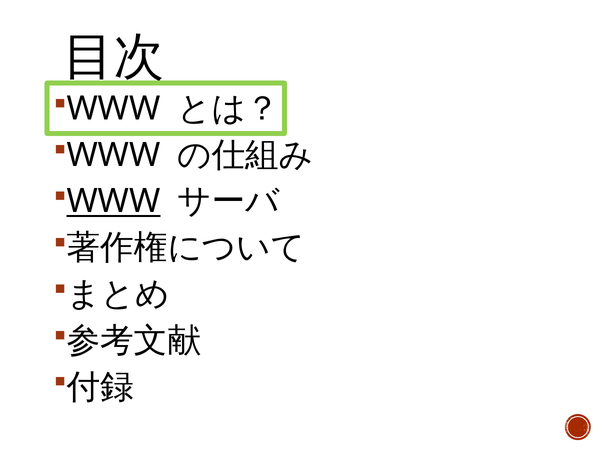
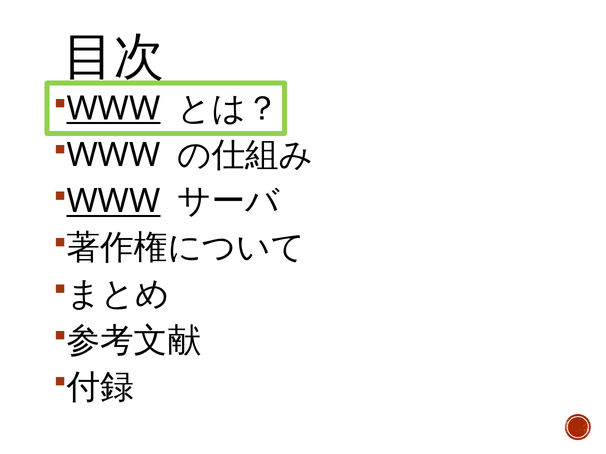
WWW at (114, 109) underline: none -> present
